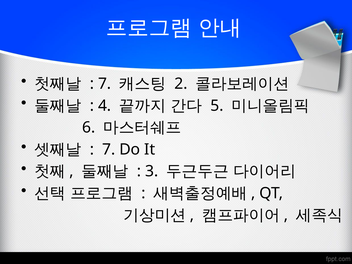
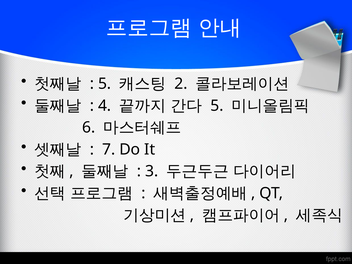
7 at (105, 84): 7 -> 5
